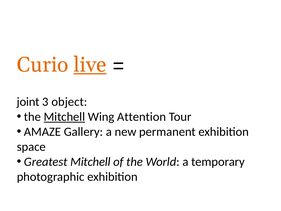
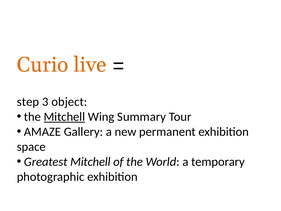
live underline: present -> none
joint: joint -> step
Attention: Attention -> Summary
